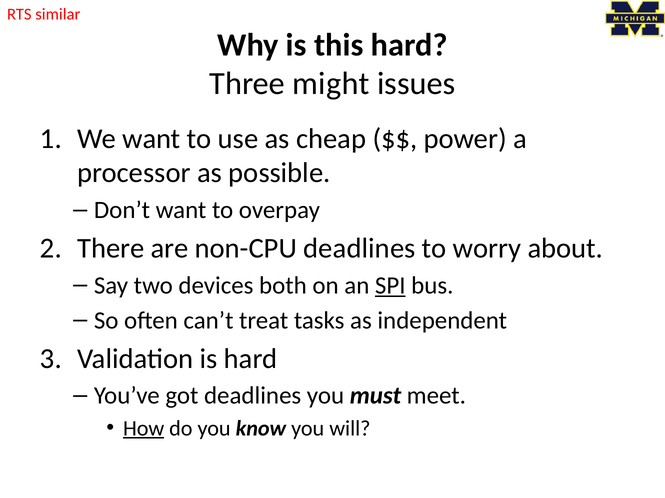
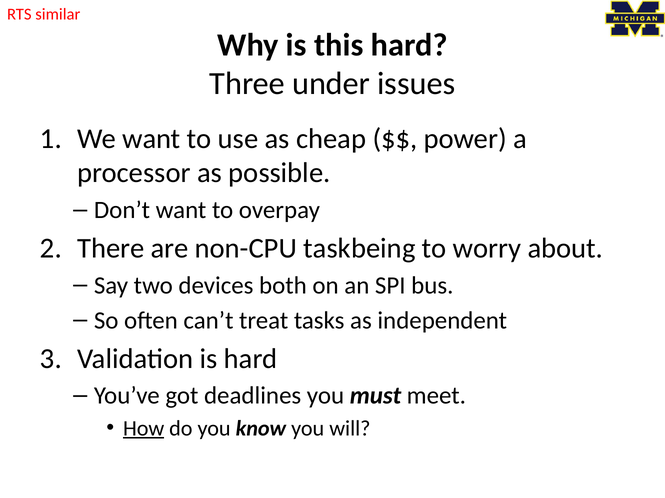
might: might -> under
non-CPU deadlines: deadlines -> taskbeing
SPI underline: present -> none
